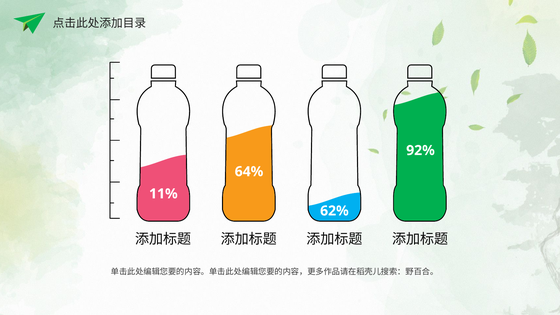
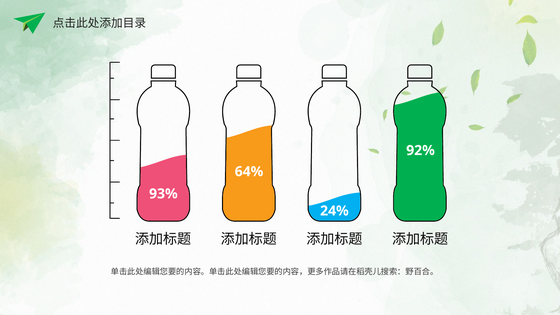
11%: 11% -> 93%
62%: 62% -> 24%
